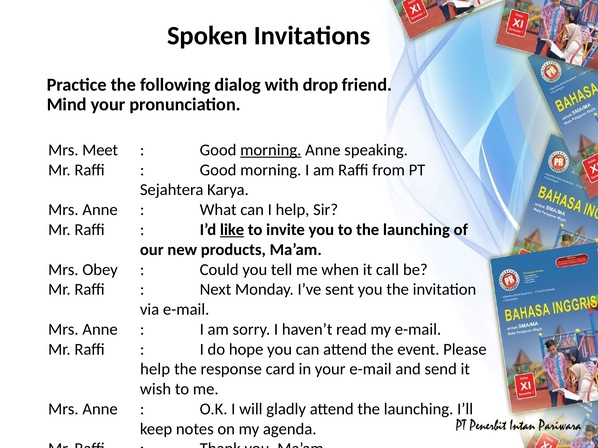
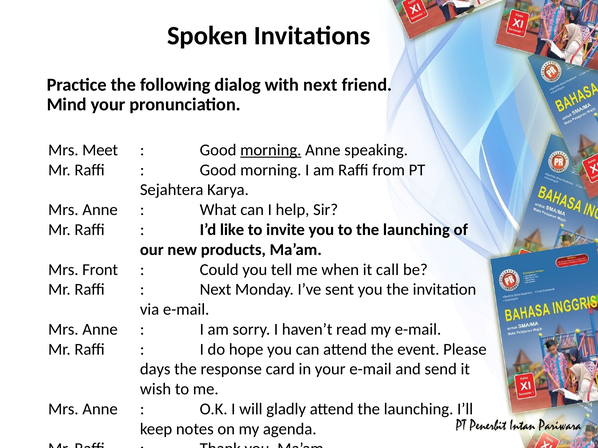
with drop: drop -> next
like underline: present -> none
Obey: Obey -> Front
help at (155, 370): help -> days
